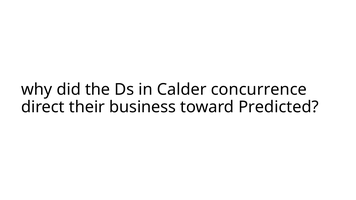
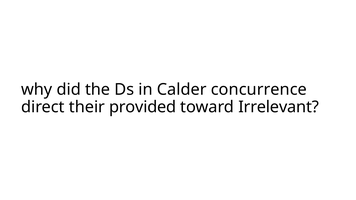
business: business -> provided
Predicted: Predicted -> Irrelevant
